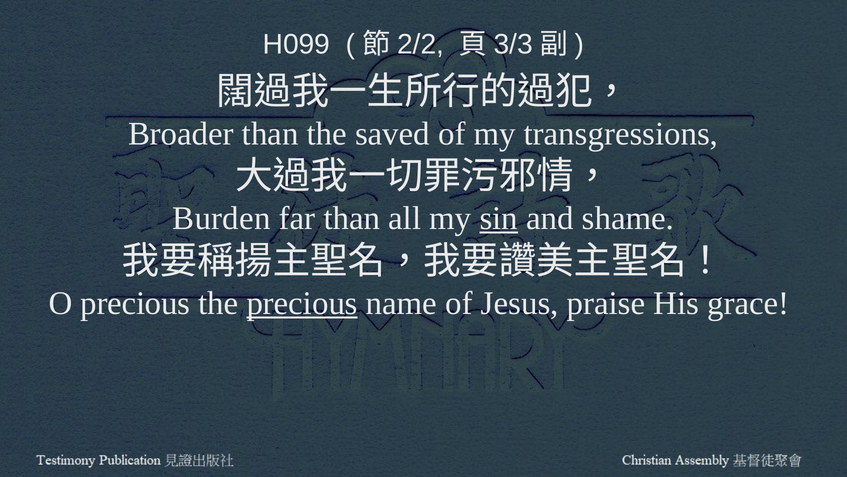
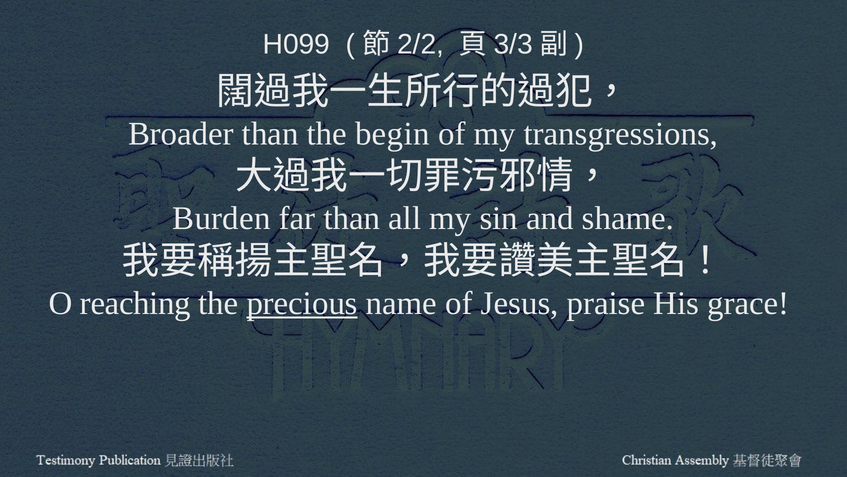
saved: saved -> begin
sin underline: present -> none
O precious: precious -> reaching
